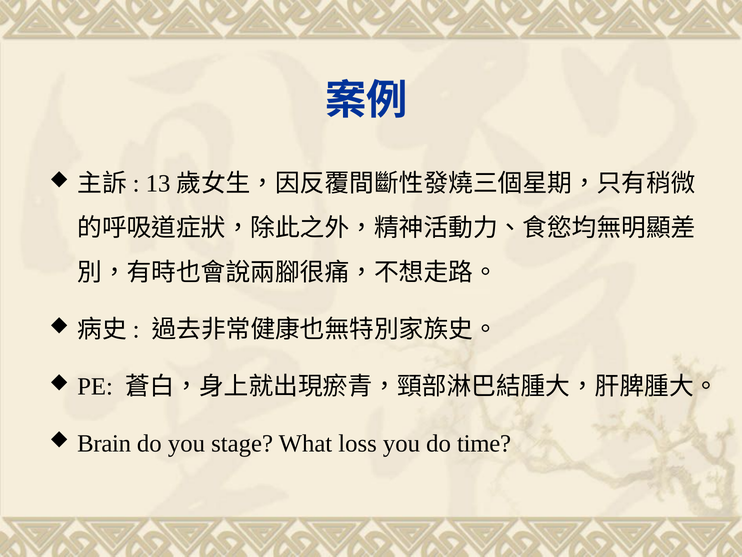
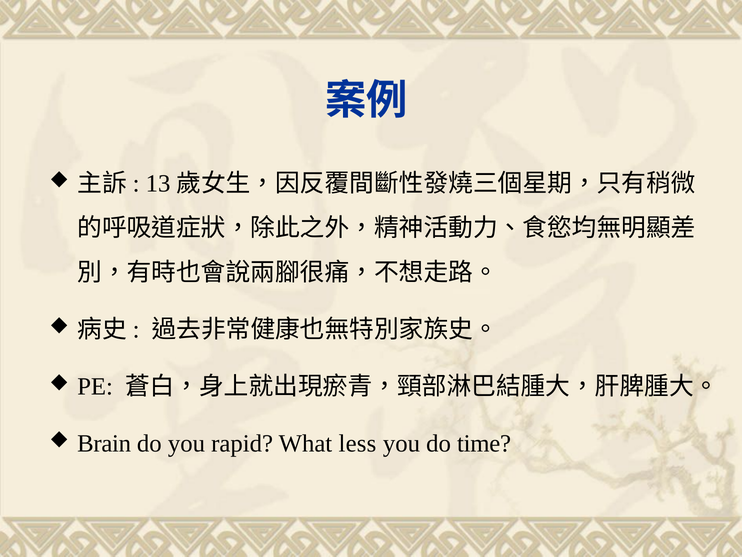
stage: stage -> rapid
loss: loss -> less
